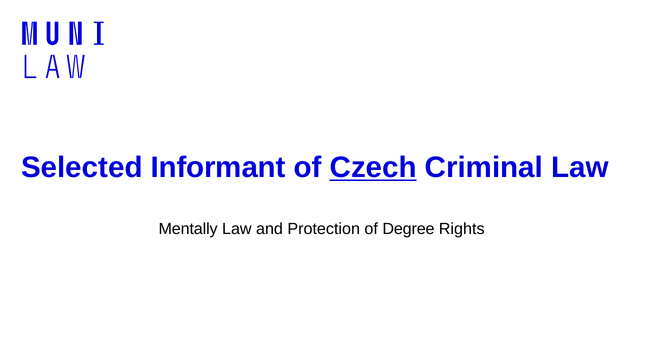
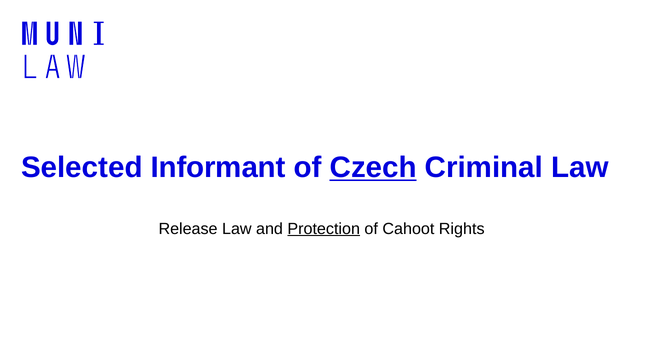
Mentally: Mentally -> Release
Protection underline: none -> present
Degree: Degree -> Cahoot
